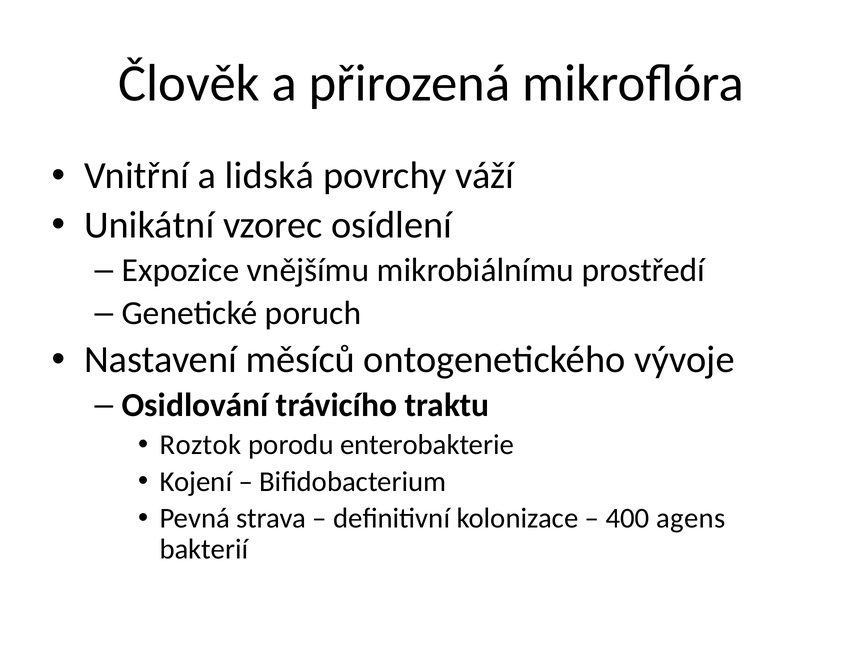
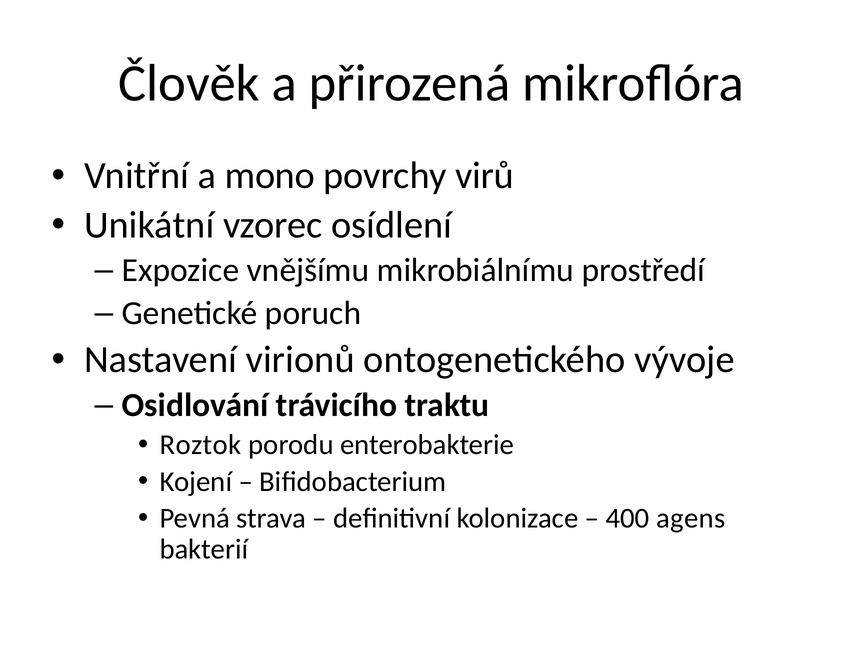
lidská: lidská -> mono
váží: váží -> virů
měsíců: měsíců -> virionů
